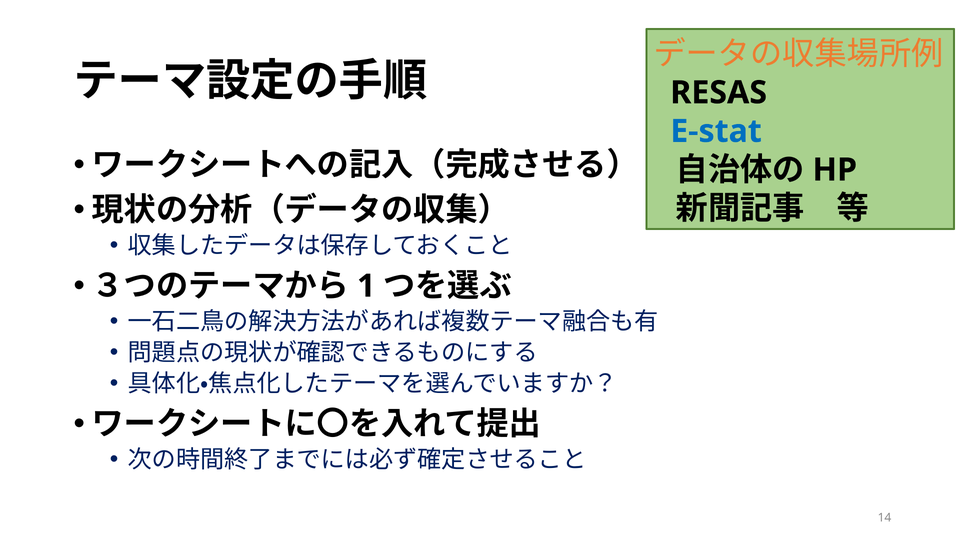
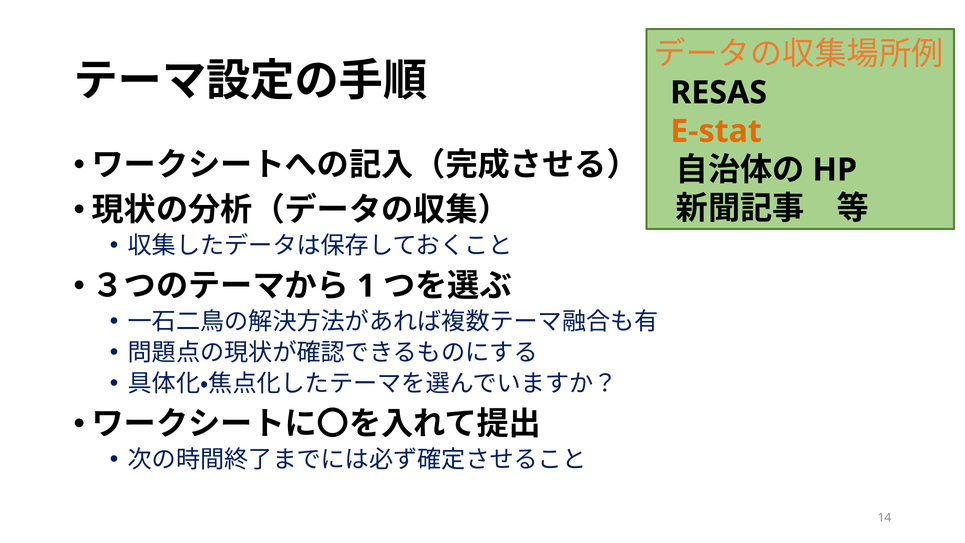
E-stat colour: blue -> orange
